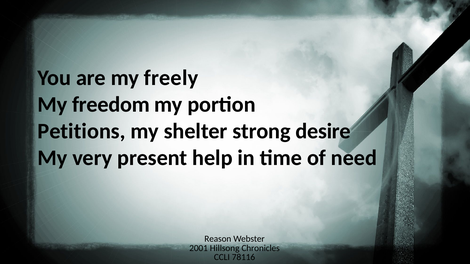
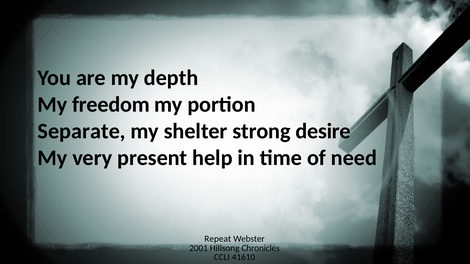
freely: freely -> depth
Petitions: Petitions -> Separate
Reason: Reason -> Repeat
78116: 78116 -> 41610
